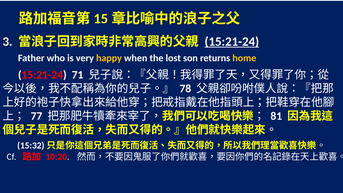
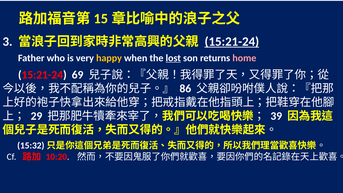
lost underline: none -> present
home colour: yellow -> pink
71: 71 -> 69
78: 78 -> 86
77: 77 -> 29
81: 81 -> 39
